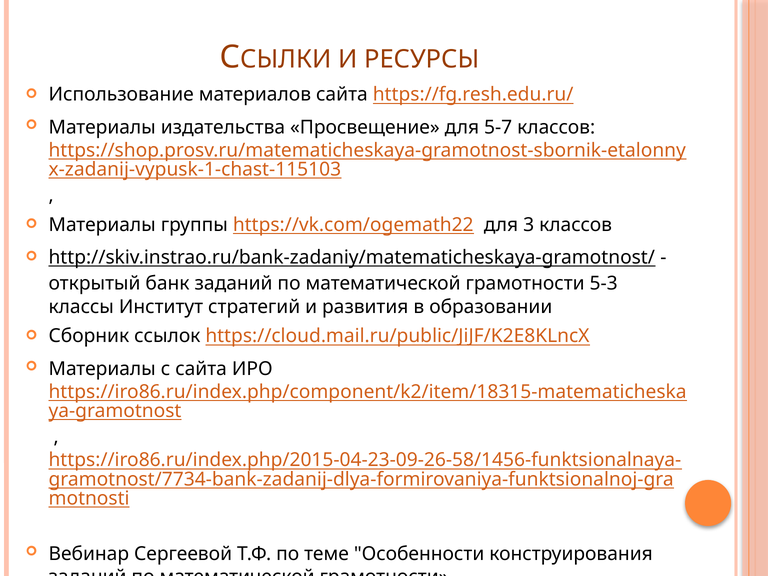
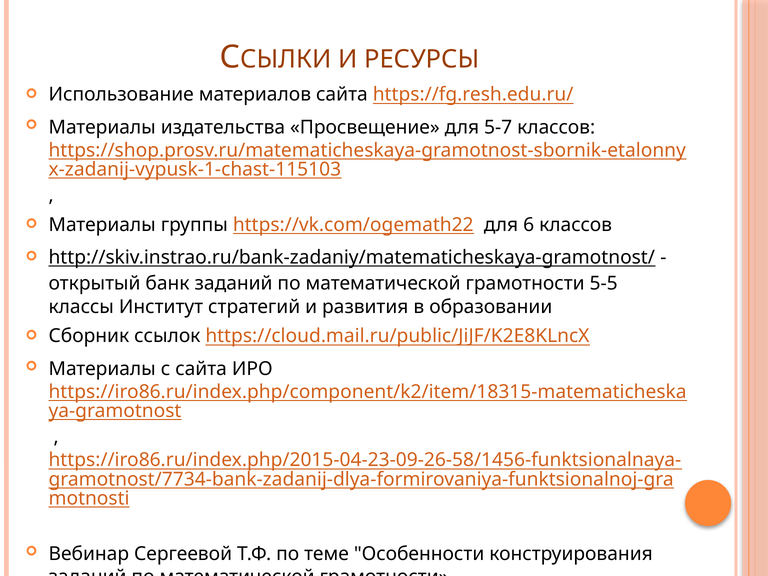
3: 3 -> 6
5-3: 5-3 -> 5-5
